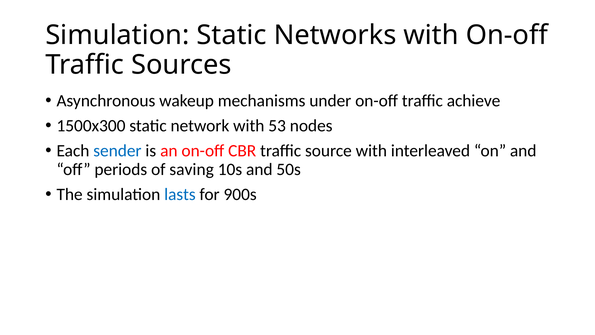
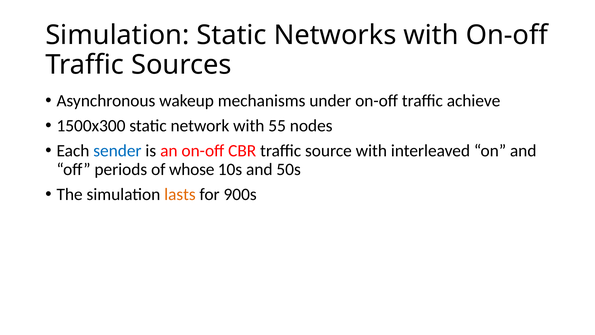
53: 53 -> 55
saving: saving -> whose
lasts colour: blue -> orange
